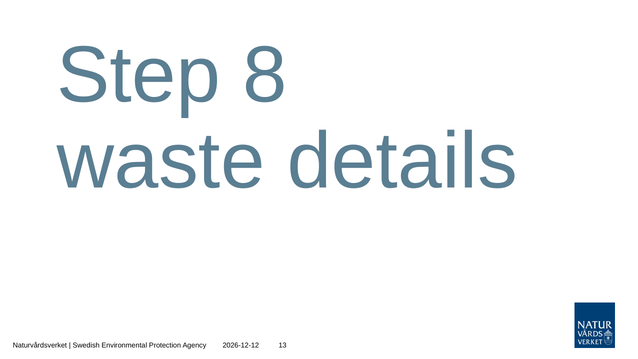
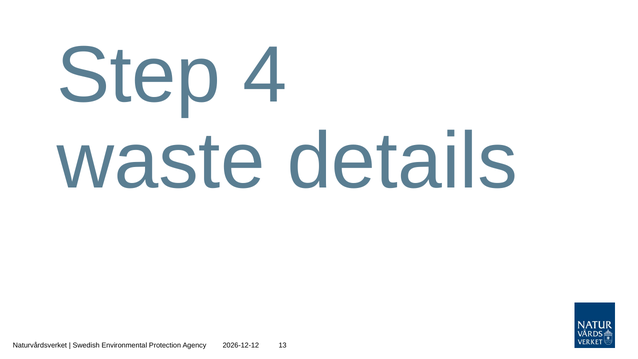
8: 8 -> 4
